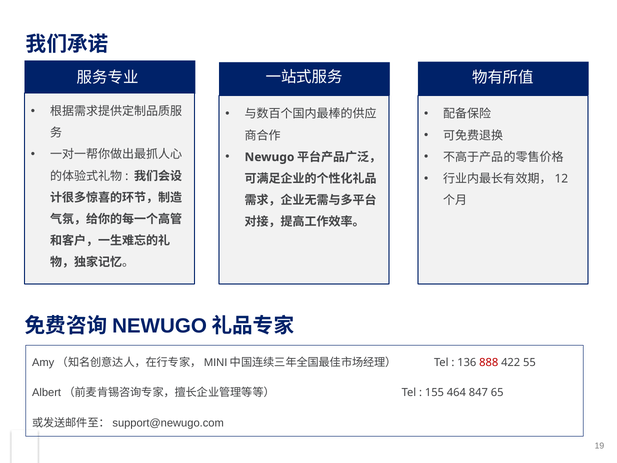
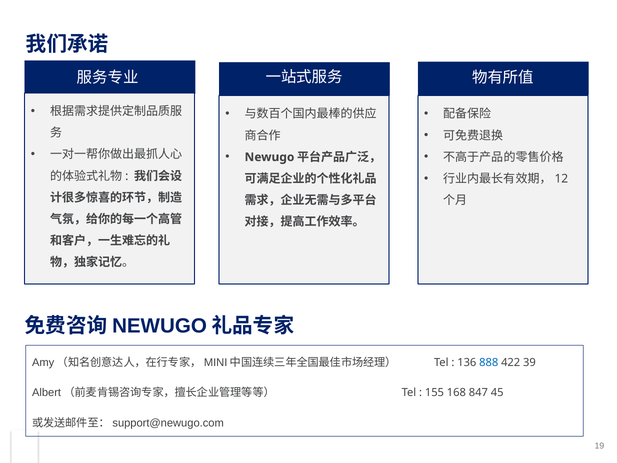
888 colour: red -> blue
55: 55 -> 39
464: 464 -> 168
65: 65 -> 45
